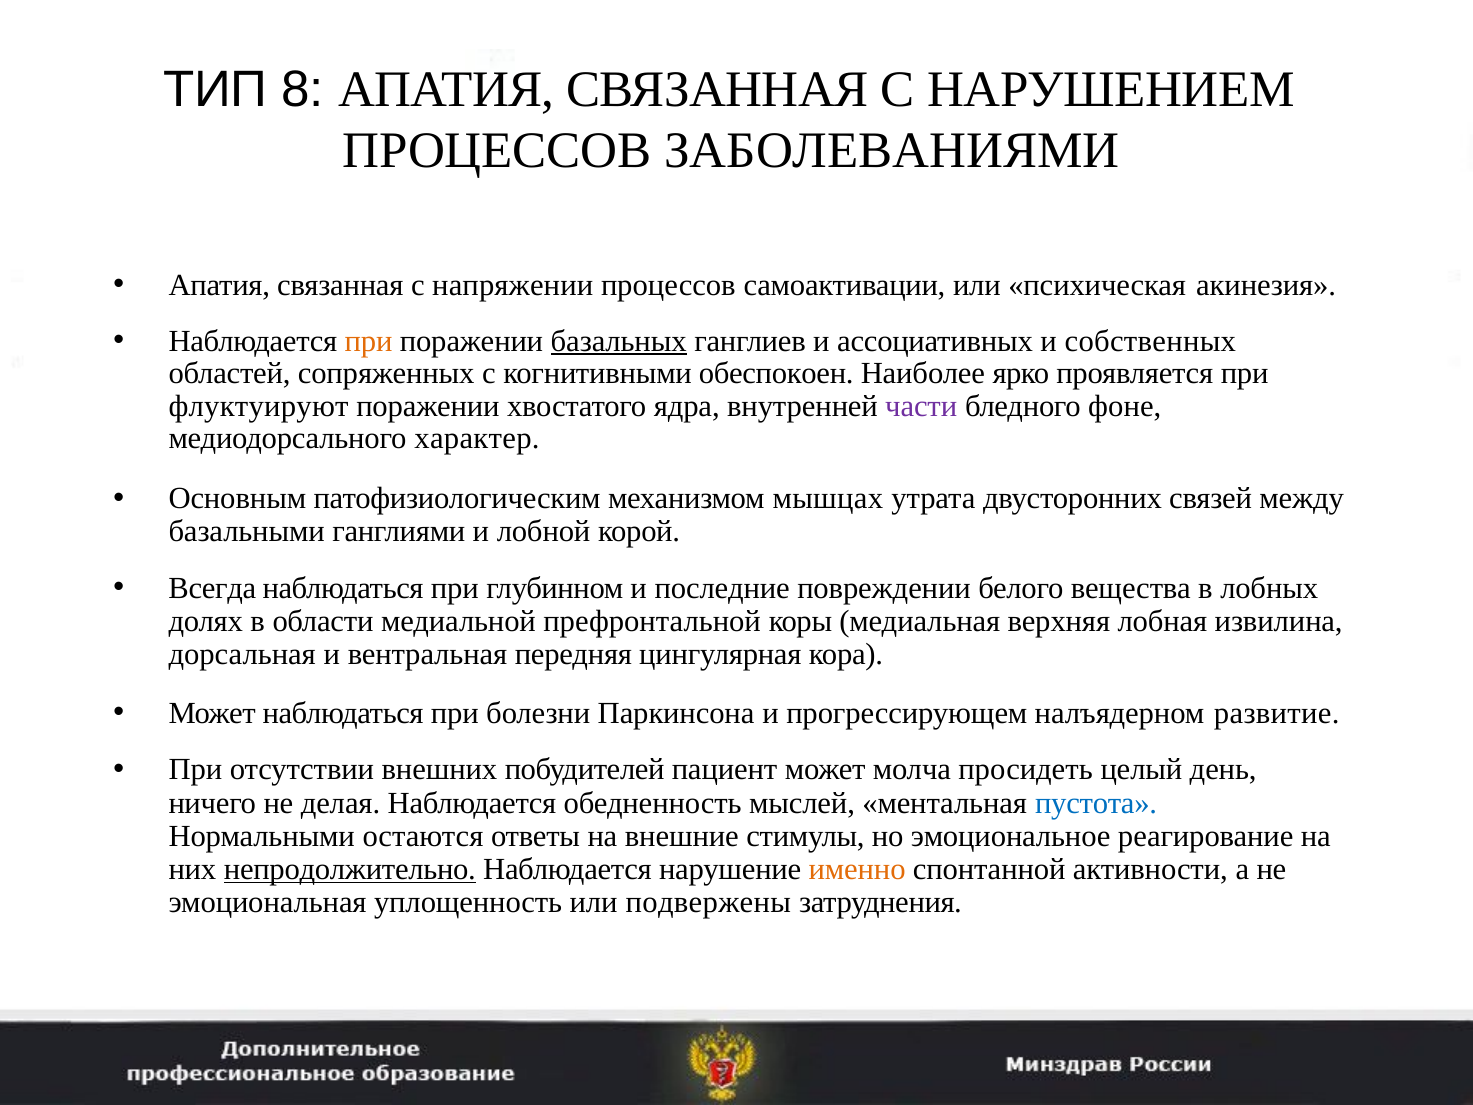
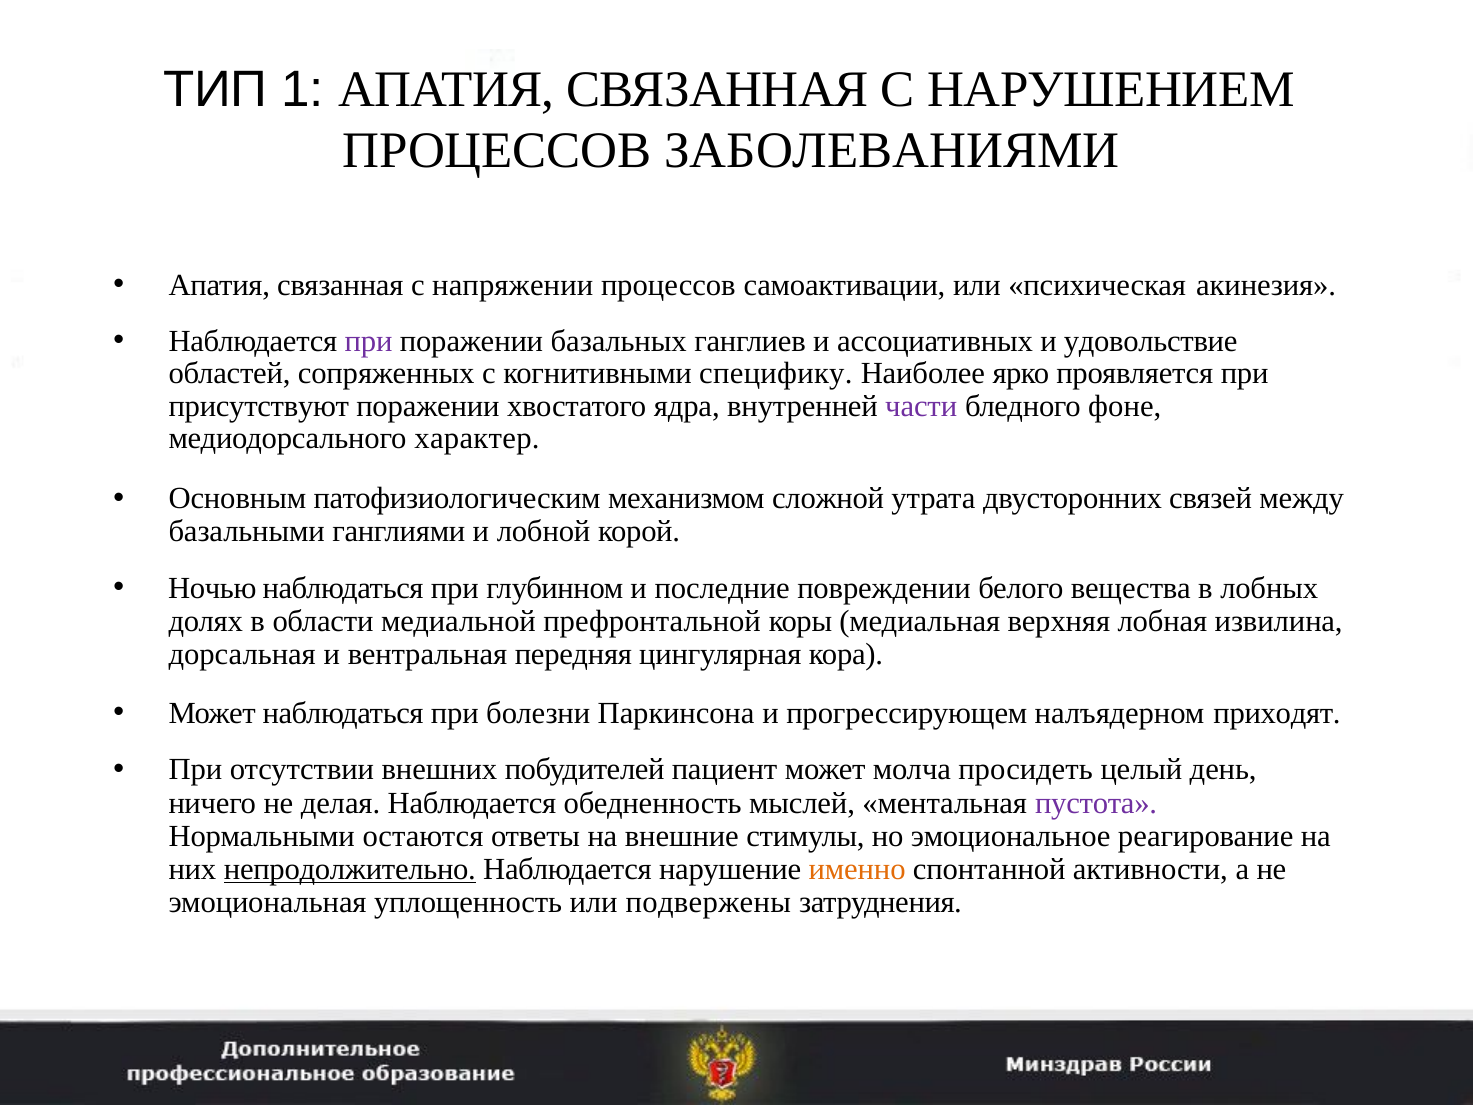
8: 8 -> 1
при at (369, 341) colour: orange -> purple
базальных underline: present -> none
собственных: собственных -> удовольствие
обеспокоен: обеспокоен -> специфику
флуктуируют: флуктуируют -> присутствуют
мышцах: мышцах -> сложной
Всегда: Всегда -> Ночью
развитие: развитие -> приходят
пустота colour: blue -> purple
